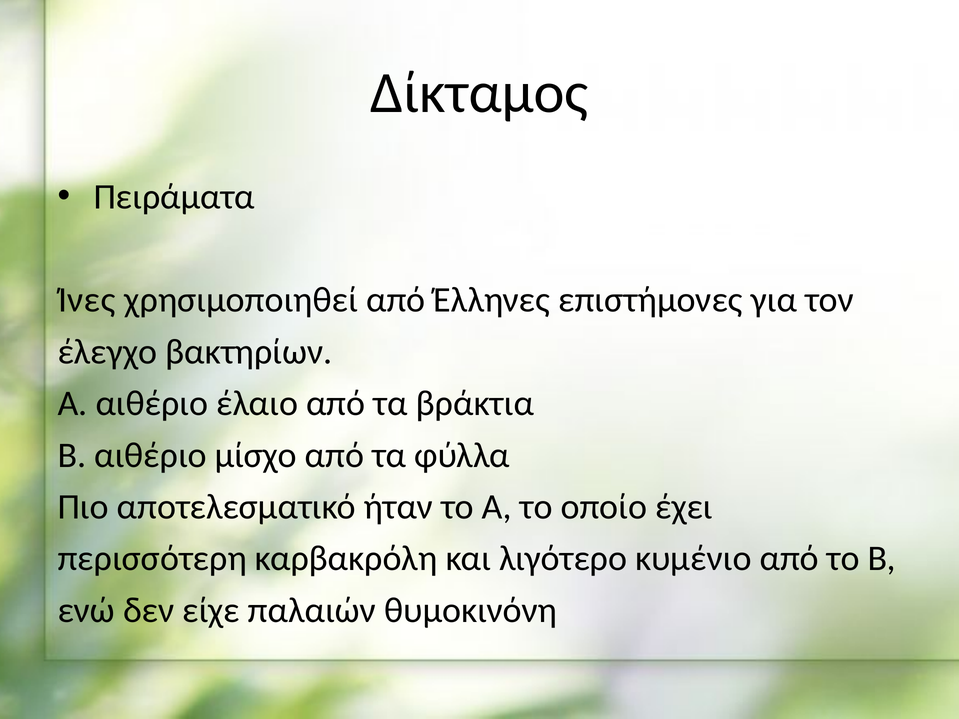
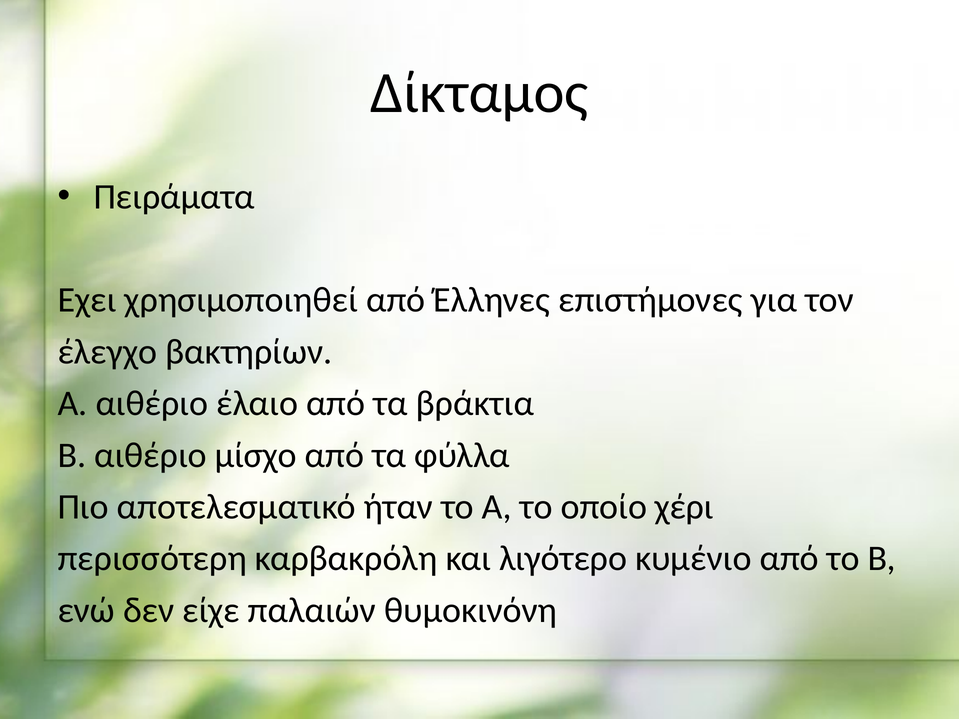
Ίνες: Ίνες -> Εχει
έχει: έχει -> χέρι
